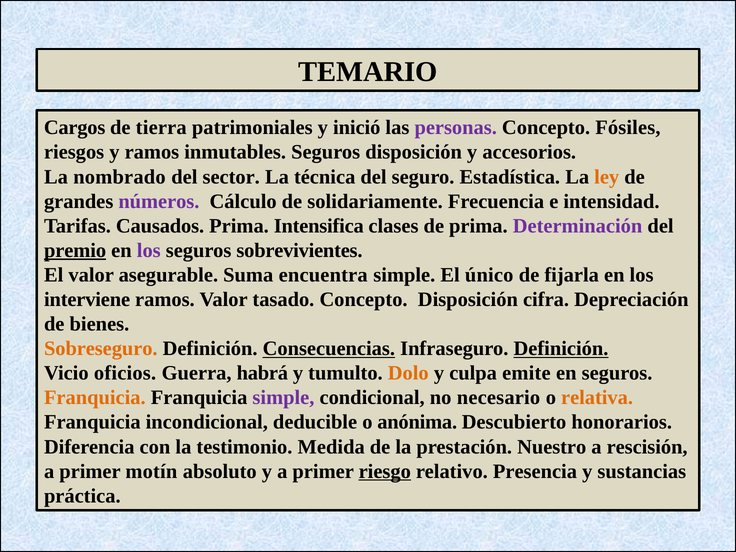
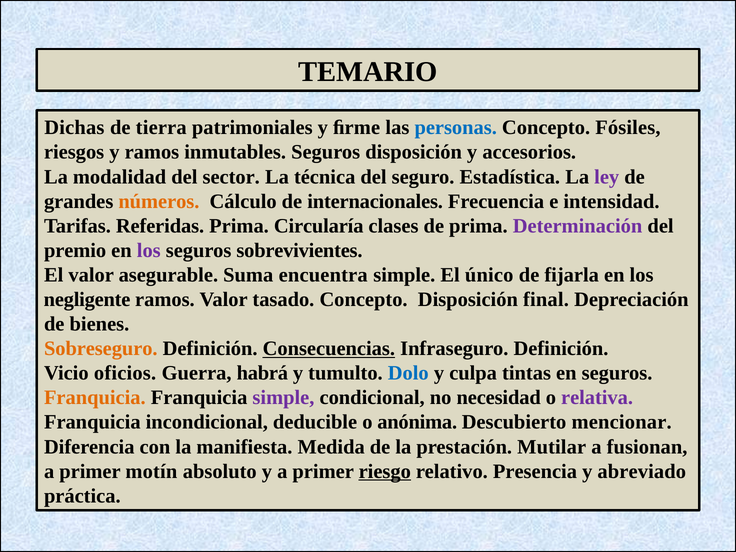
Cargos: Cargos -> Dichas
inició: inició -> ﬁrme
personas colour: purple -> blue
nombrado: nombrado -> modalidad
ley colour: orange -> purple
números colour: purple -> orange
solidariamente: solidariamente -> internacionales
Causados: Causados -> Referidas
Intensifica: Intensifica -> Circularía
premio underline: present -> none
interviene: interviene -> negligente
cifra: cifra -> final
Definición at (561, 349) underline: present -> none
Dolo colour: orange -> blue
emite: emite -> tintas
necesario: necesario -> necesidad
relativa colour: orange -> purple
honorarios: honorarios -> mencionar
testimonio: testimonio -> manifiesta
Nuestro: Nuestro -> Mutilar
rescisión: rescisión -> fusionan
sustancias: sustancias -> abreviado
